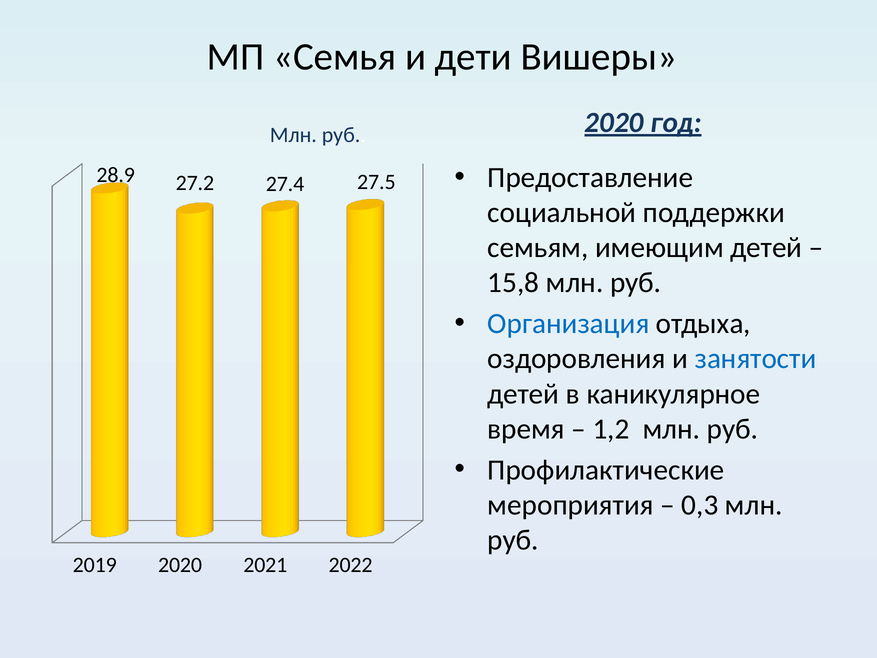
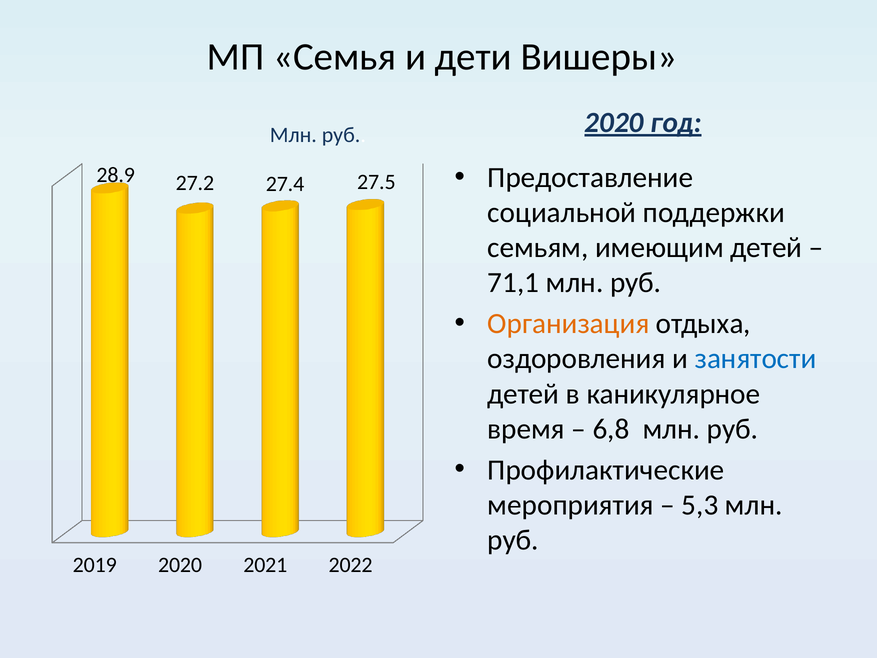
15,8: 15,8 -> 71,1
Организация colour: blue -> orange
1,2: 1,2 -> 6,8
0,3: 0,3 -> 5,3
